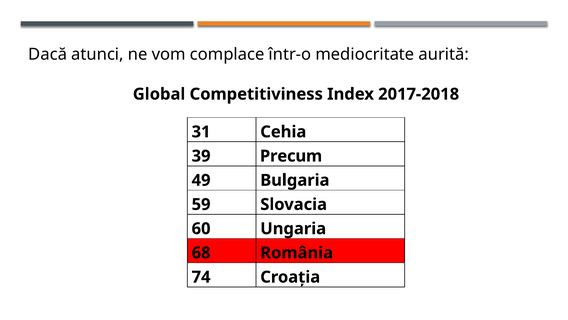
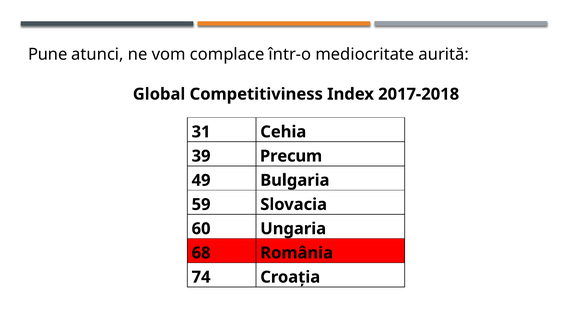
Dacă: Dacă -> Pune
